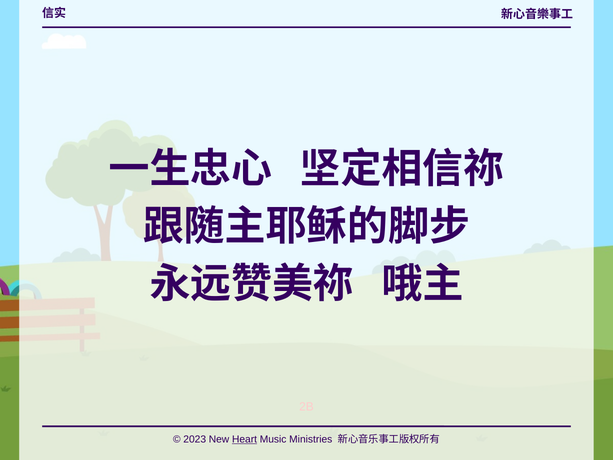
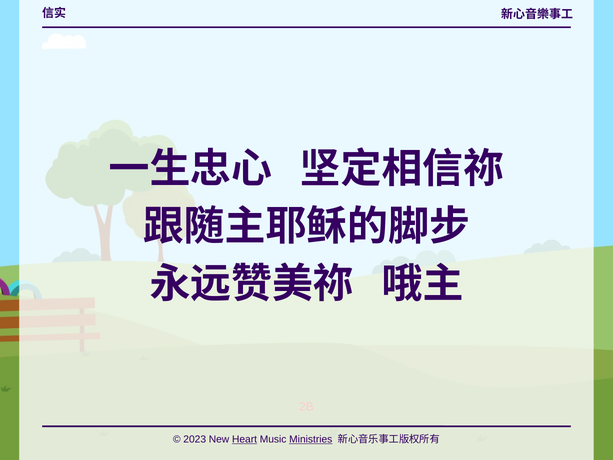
Ministries underline: none -> present
